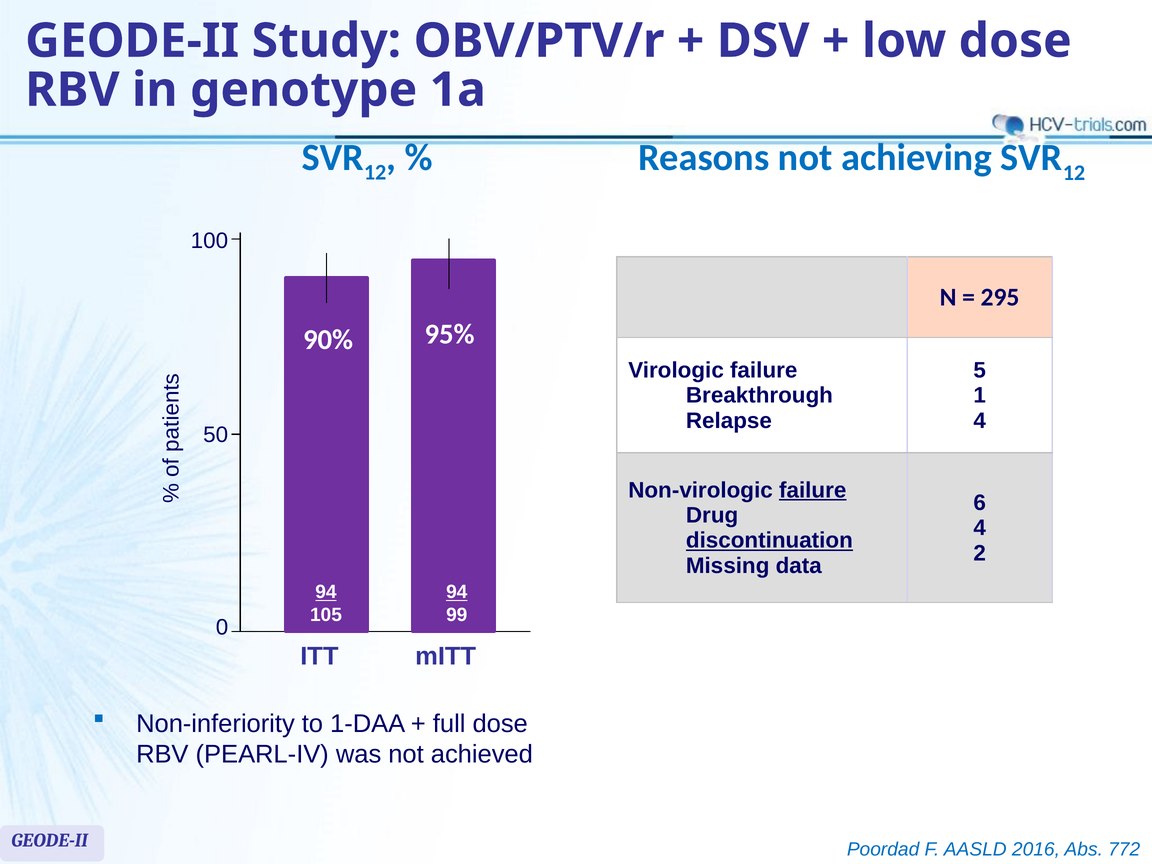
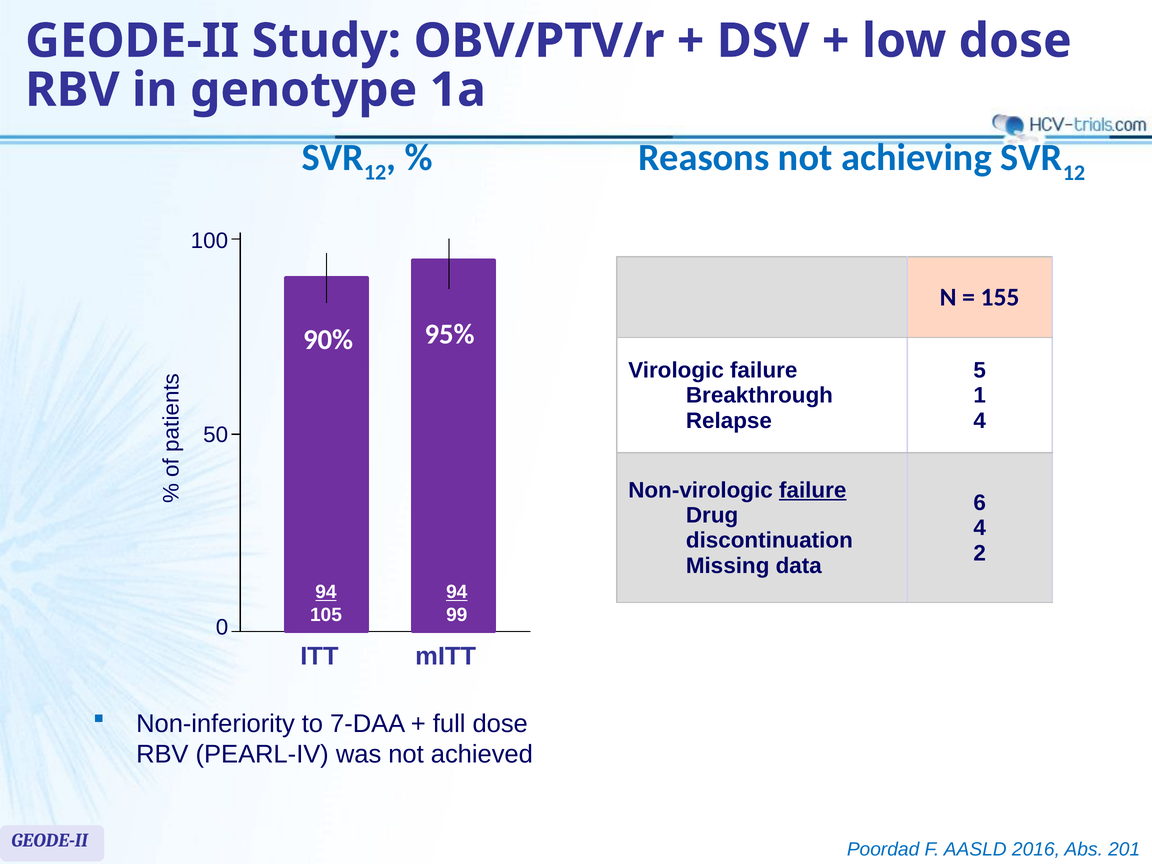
295: 295 -> 155
discontinuation underline: present -> none
1-DAA: 1-DAA -> 7-DAA
772: 772 -> 201
